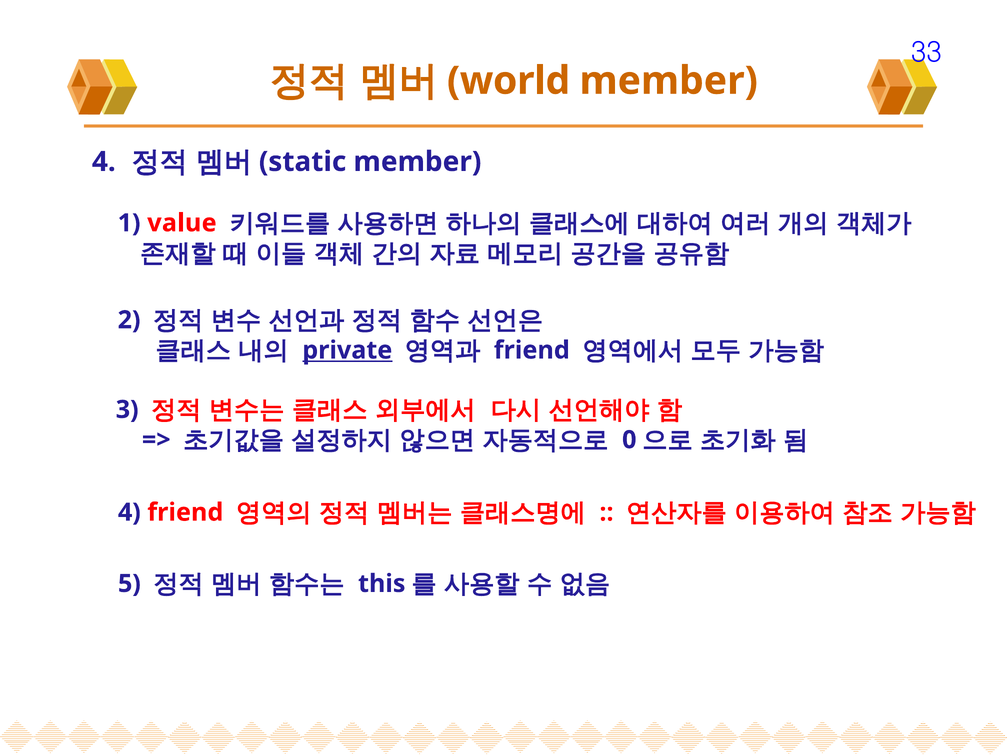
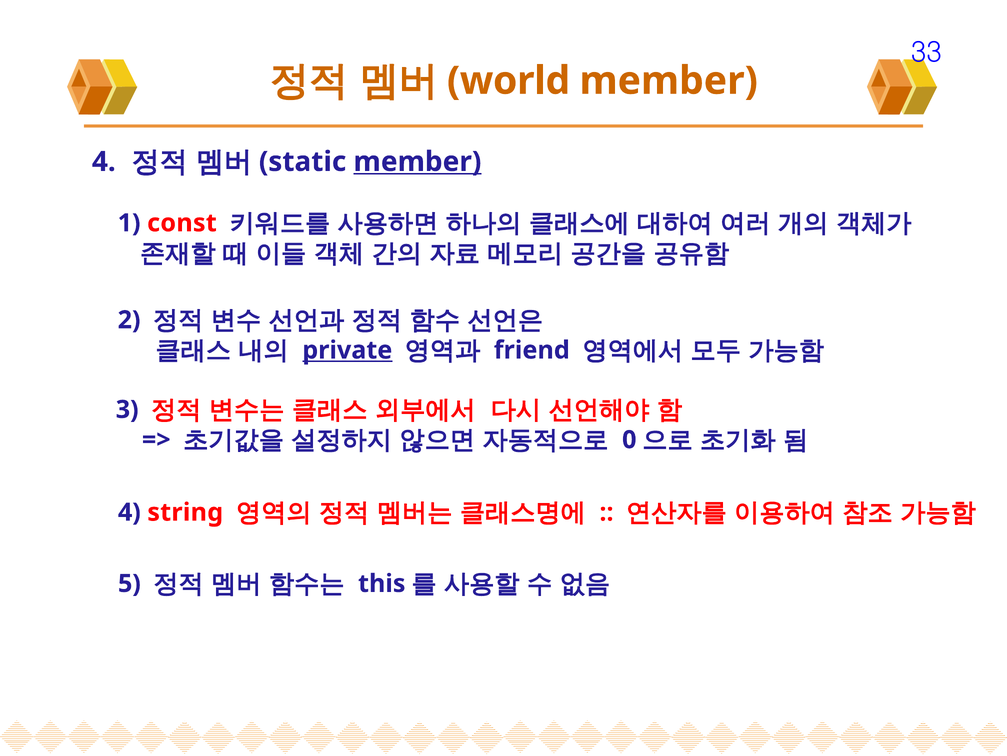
member at (417, 162) underline: none -> present
value: value -> const
4 friend: friend -> string
